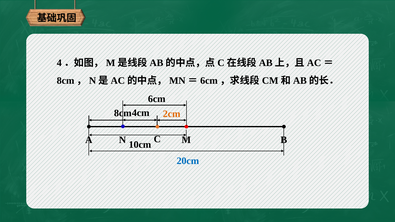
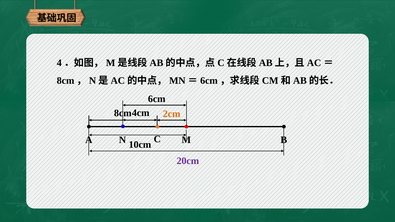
20cm colour: blue -> purple
